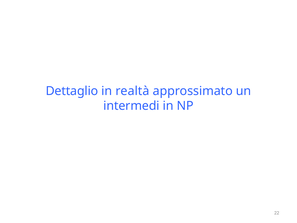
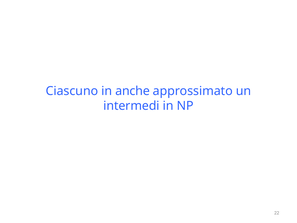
Dettaglio: Dettaglio -> Ciascuno
realtà: realtà -> anche
